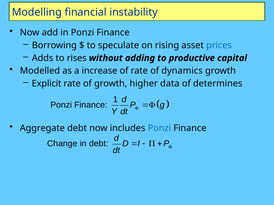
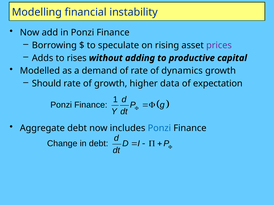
prices colour: blue -> purple
increase: increase -> demand
Explicit: Explicit -> Should
determines: determines -> expectation
